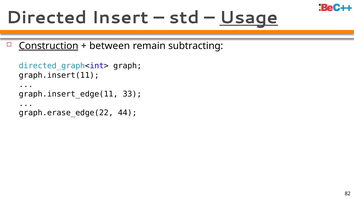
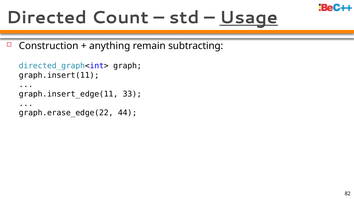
Insert: Insert -> Count
Construction underline: present -> none
between: between -> anything
